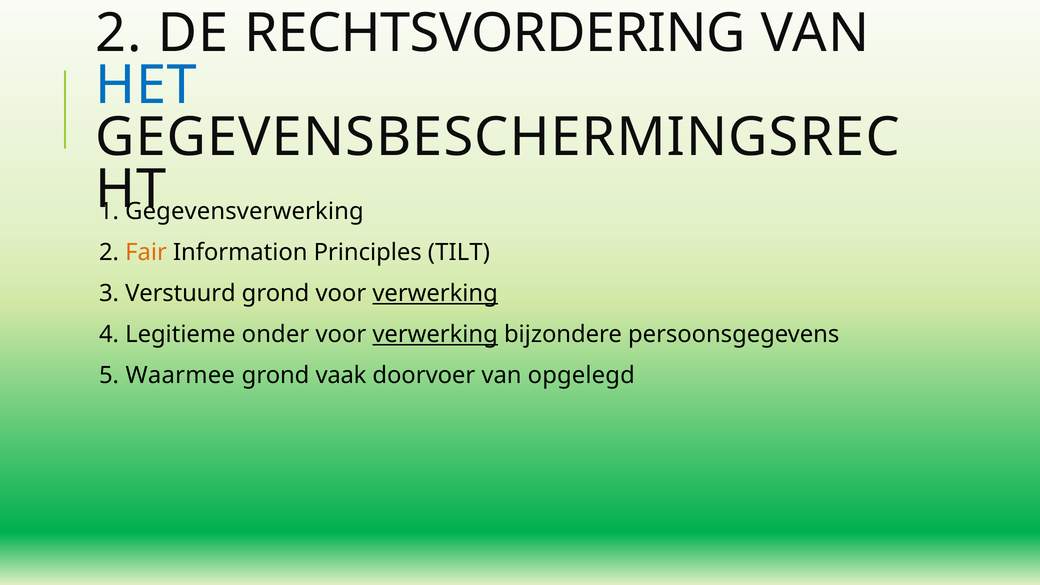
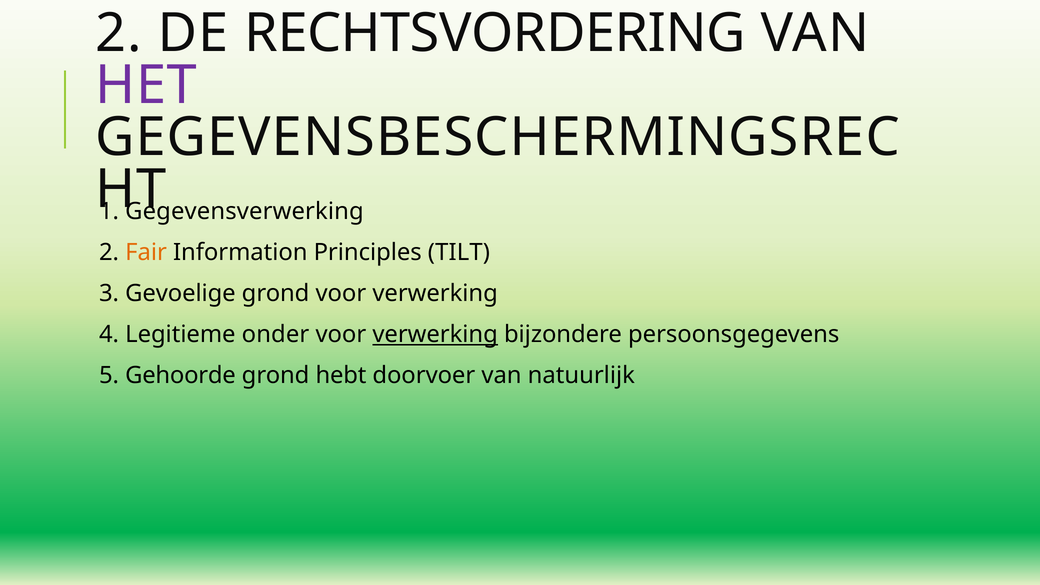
HET colour: blue -> purple
Verstuurd: Verstuurd -> Gevoelige
verwerking at (435, 293) underline: present -> none
Waarmee: Waarmee -> Gehoorde
vaak: vaak -> hebt
opgelegd: opgelegd -> natuurlijk
